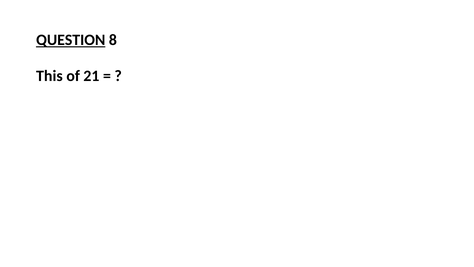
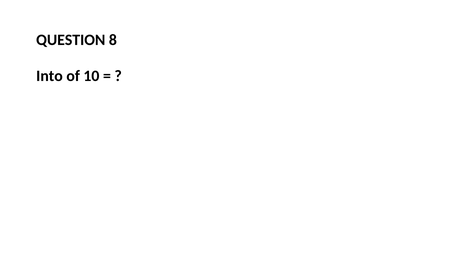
QUESTION underline: present -> none
This: This -> Into
21: 21 -> 10
